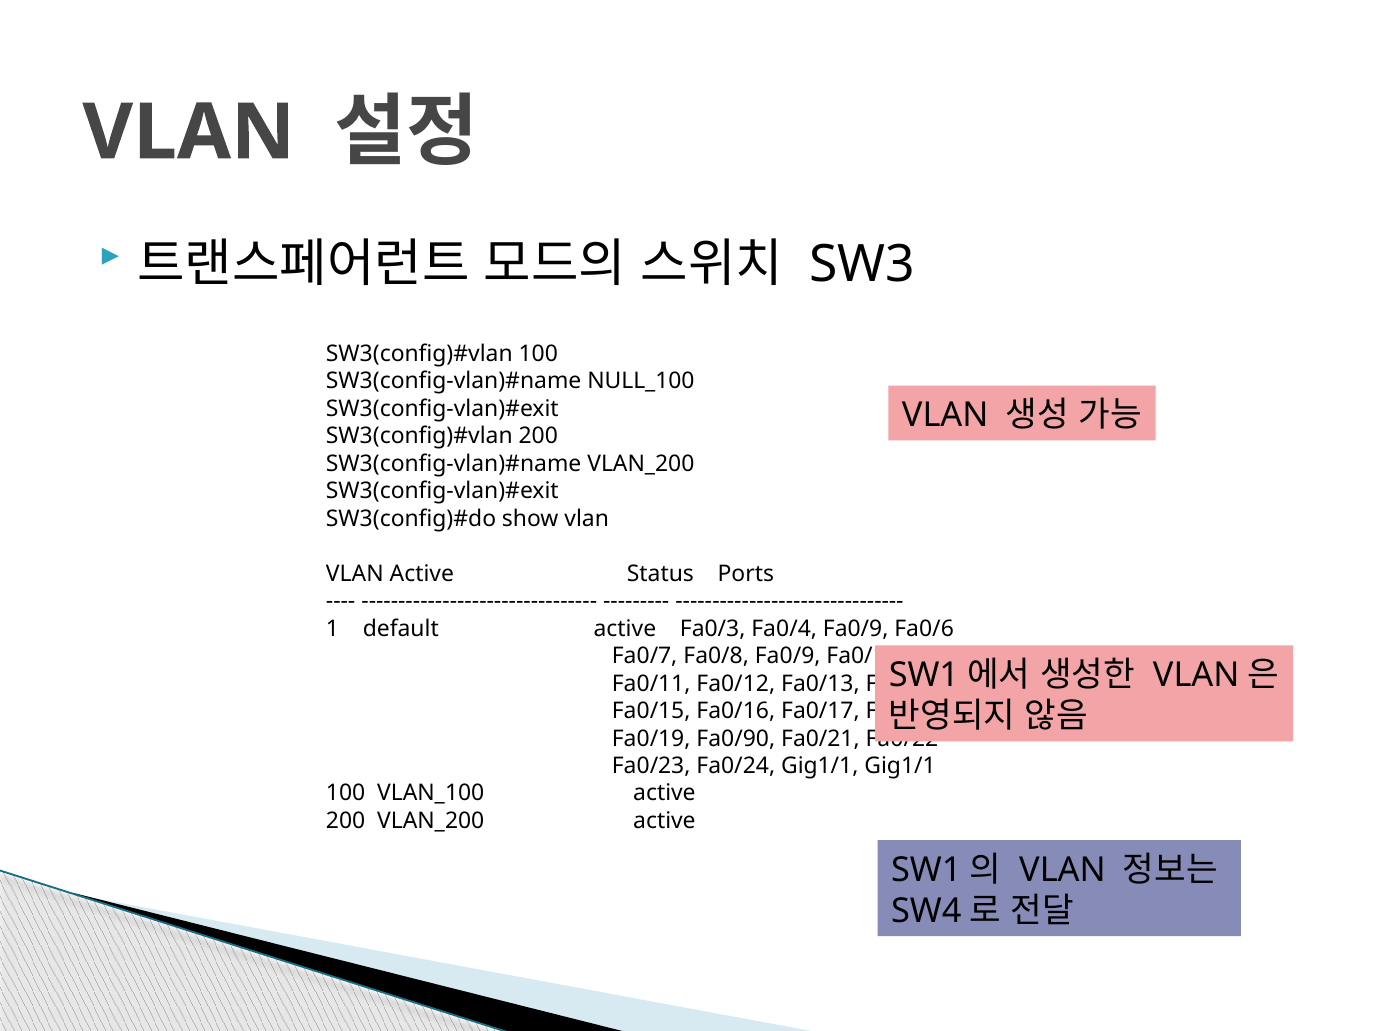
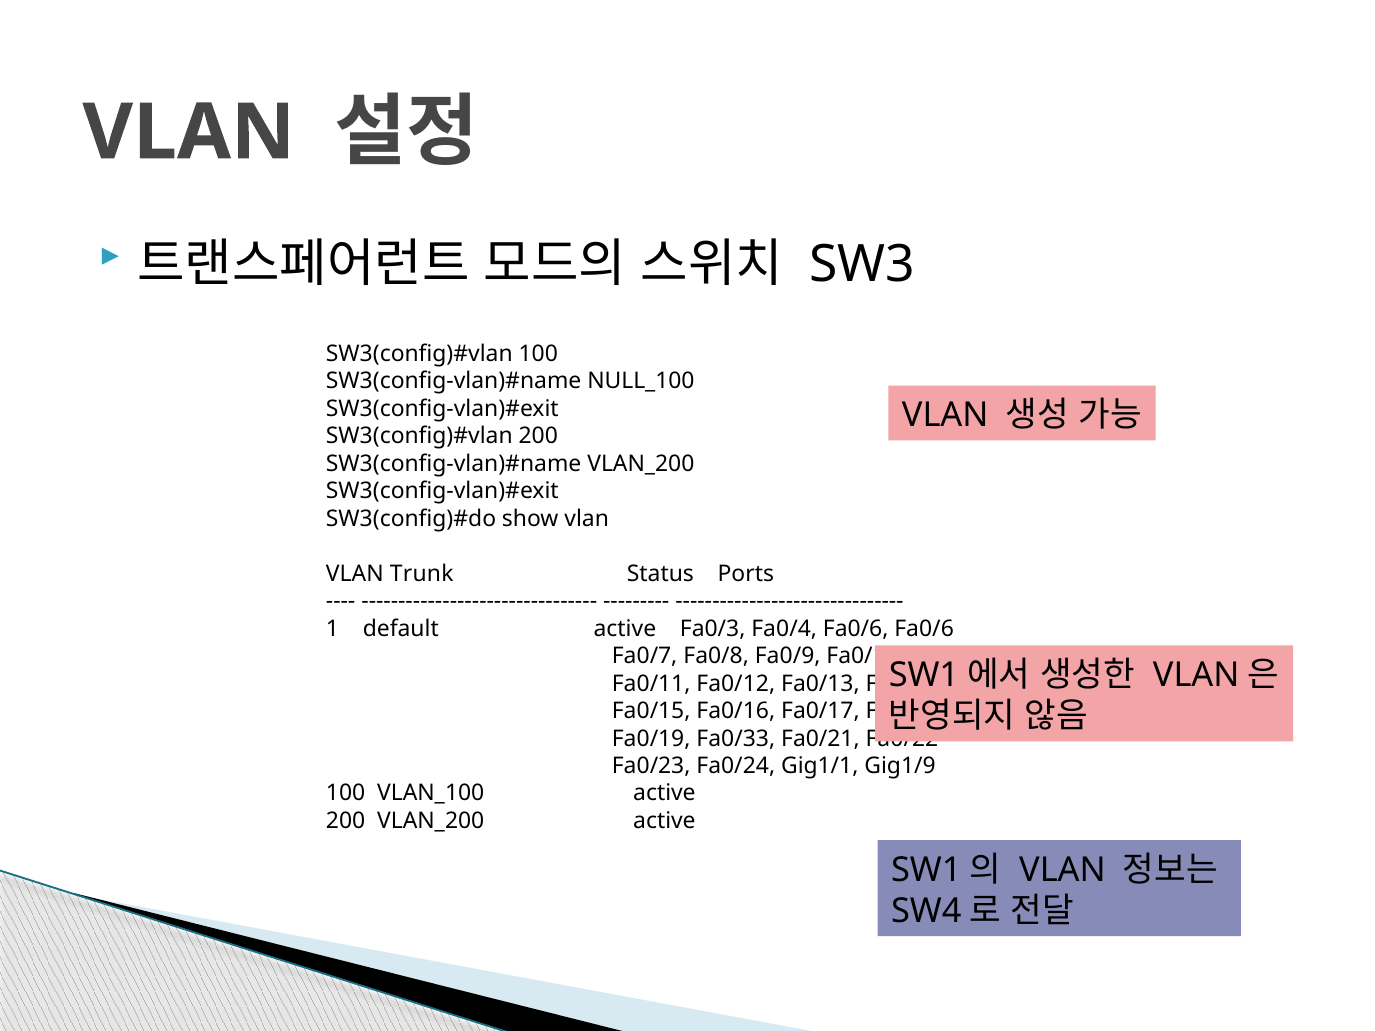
VLAN Active: Active -> Trunk
Fa0/4 Fa0/9: Fa0/9 -> Fa0/6
Fa0/90: Fa0/90 -> Fa0/33
Gig1/1 Gig1/1: Gig1/1 -> Gig1/9
